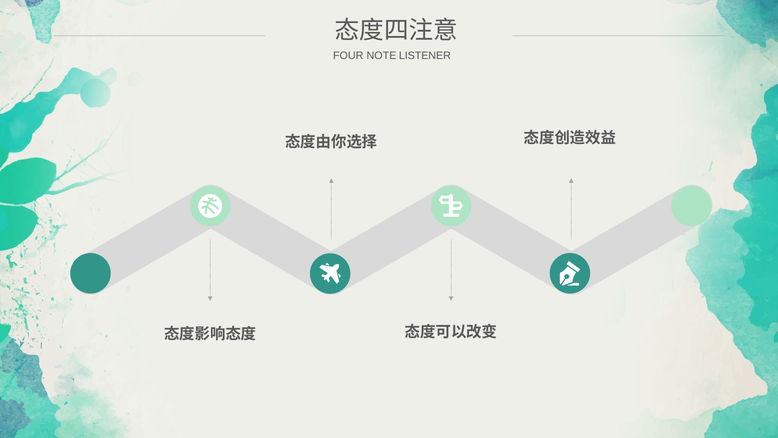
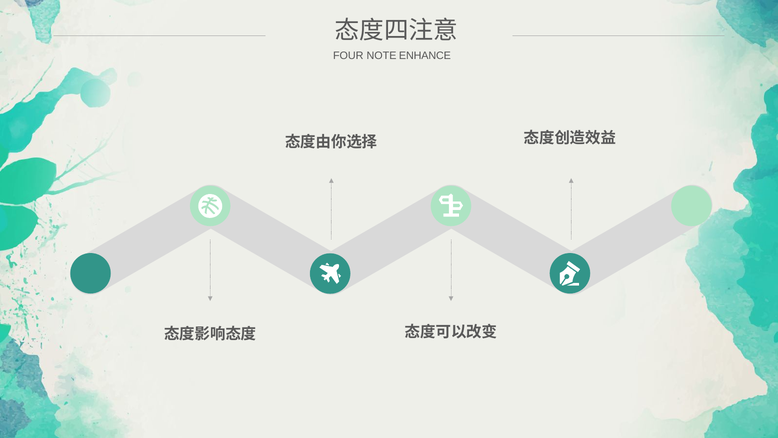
LISTENER: LISTENER -> ENHANCE
